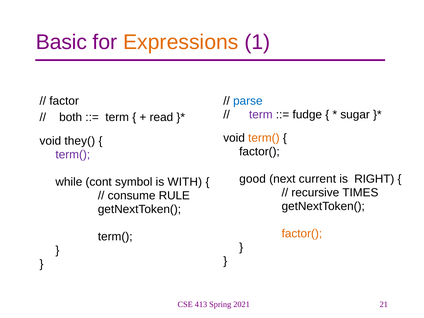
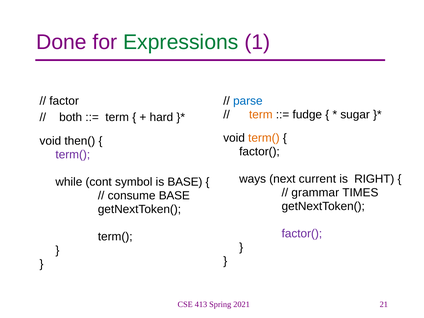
Basic: Basic -> Done
Expressions colour: orange -> green
term at (261, 115) colour: purple -> orange
read: read -> hard
they(: they( -> then(
good: good -> ways
is WITH: WITH -> BASE
recursive: recursive -> grammar
consume RULE: RULE -> BASE
factor( at (302, 234) colour: orange -> purple
